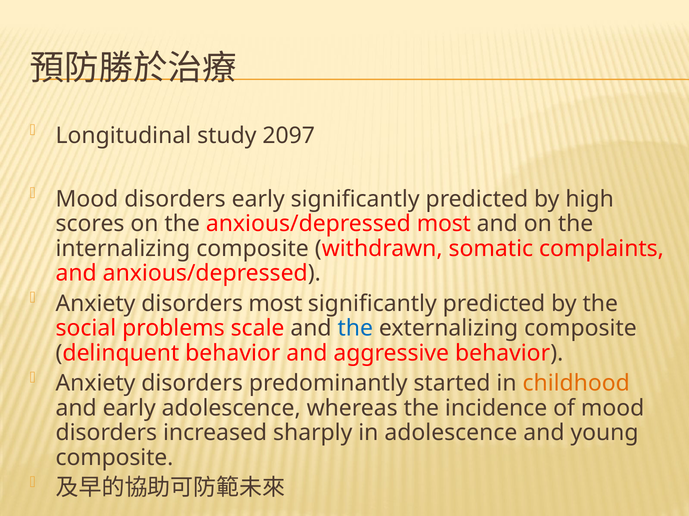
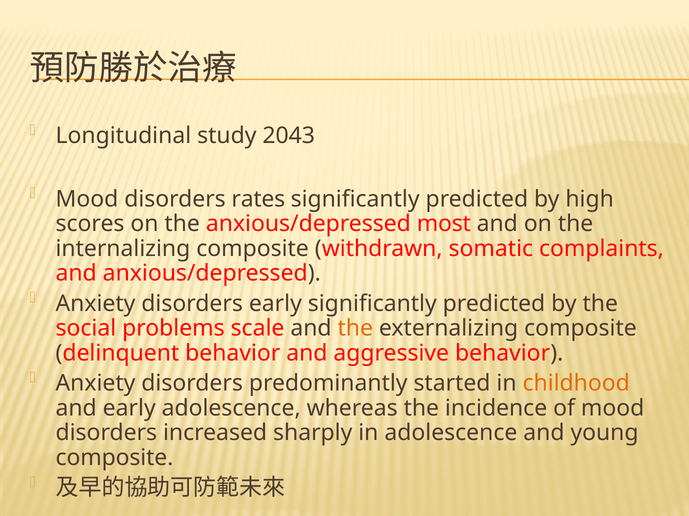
2097: 2097 -> 2043
disorders early: early -> rates
disorders most: most -> early
the at (355, 329) colour: blue -> orange
